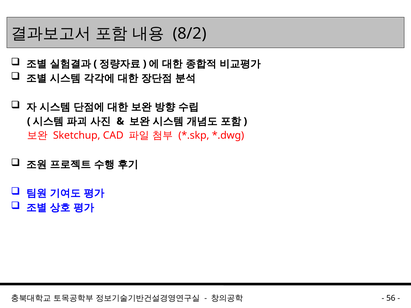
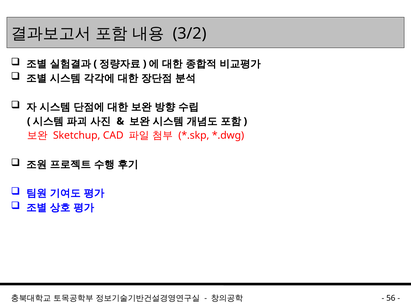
8/2: 8/2 -> 3/2
